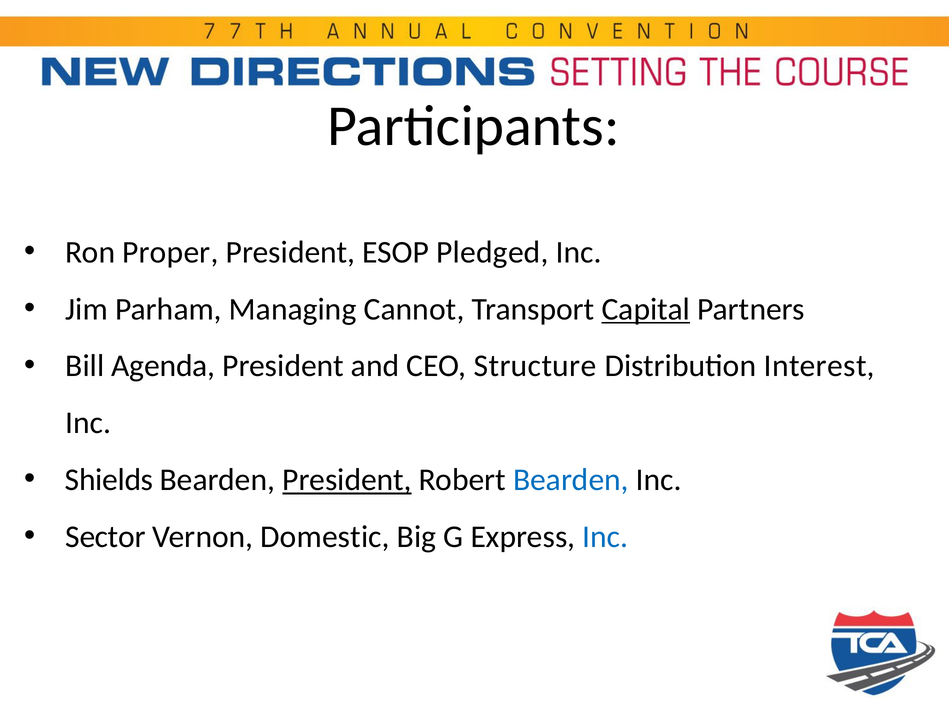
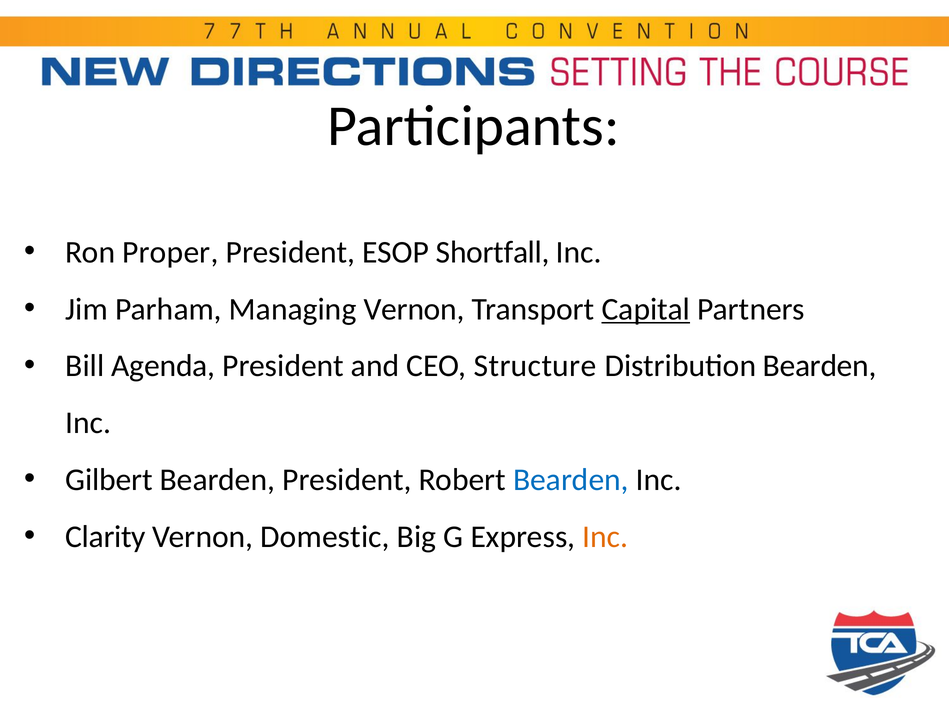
Pledged: Pledged -> Shortfall
Managing Cannot: Cannot -> Vernon
Distribution Interest: Interest -> Bearden
Shields: Shields -> Gilbert
President at (347, 480) underline: present -> none
Sector: Sector -> Clarity
Inc at (605, 537) colour: blue -> orange
